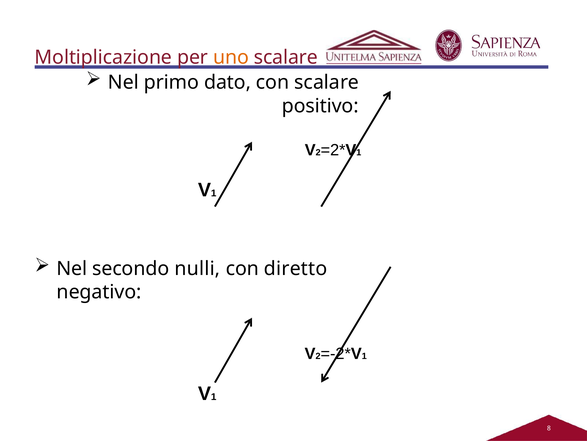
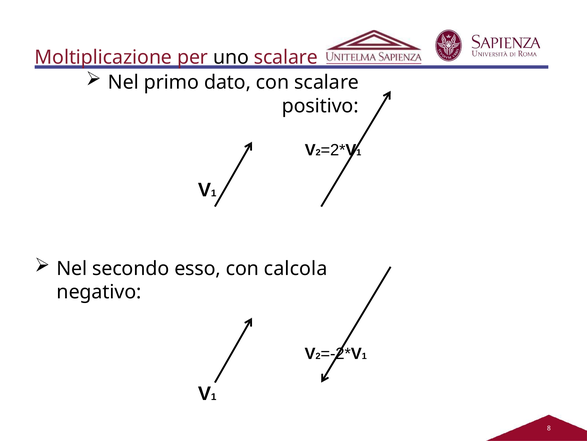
uno colour: orange -> black
nulli: nulli -> esso
diretto: diretto -> calcola
